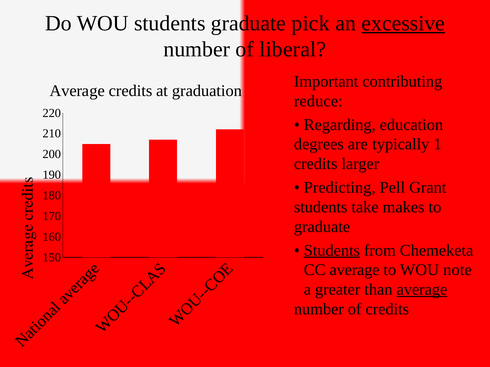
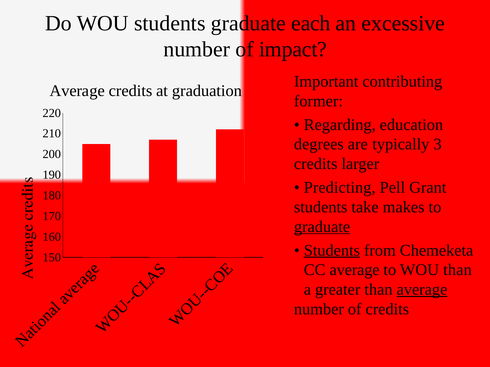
pick: pick -> each
excessive underline: present -> none
liberal: liberal -> impact
reduce: reduce -> former
1: 1 -> 3
graduate at (322, 227) underline: none -> present
WOU note: note -> than
